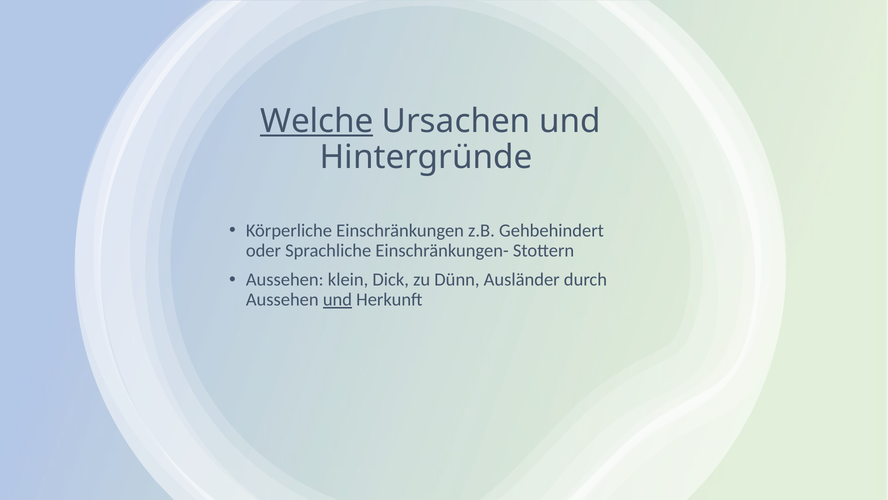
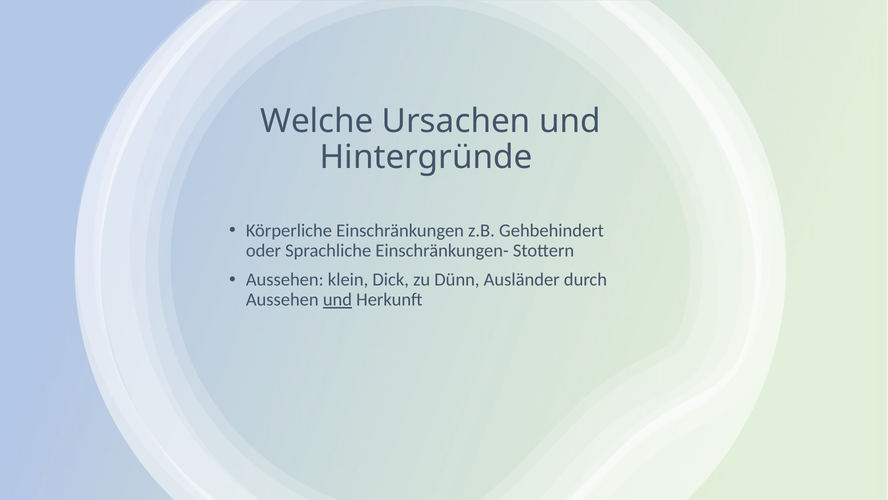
Welche underline: present -> none
